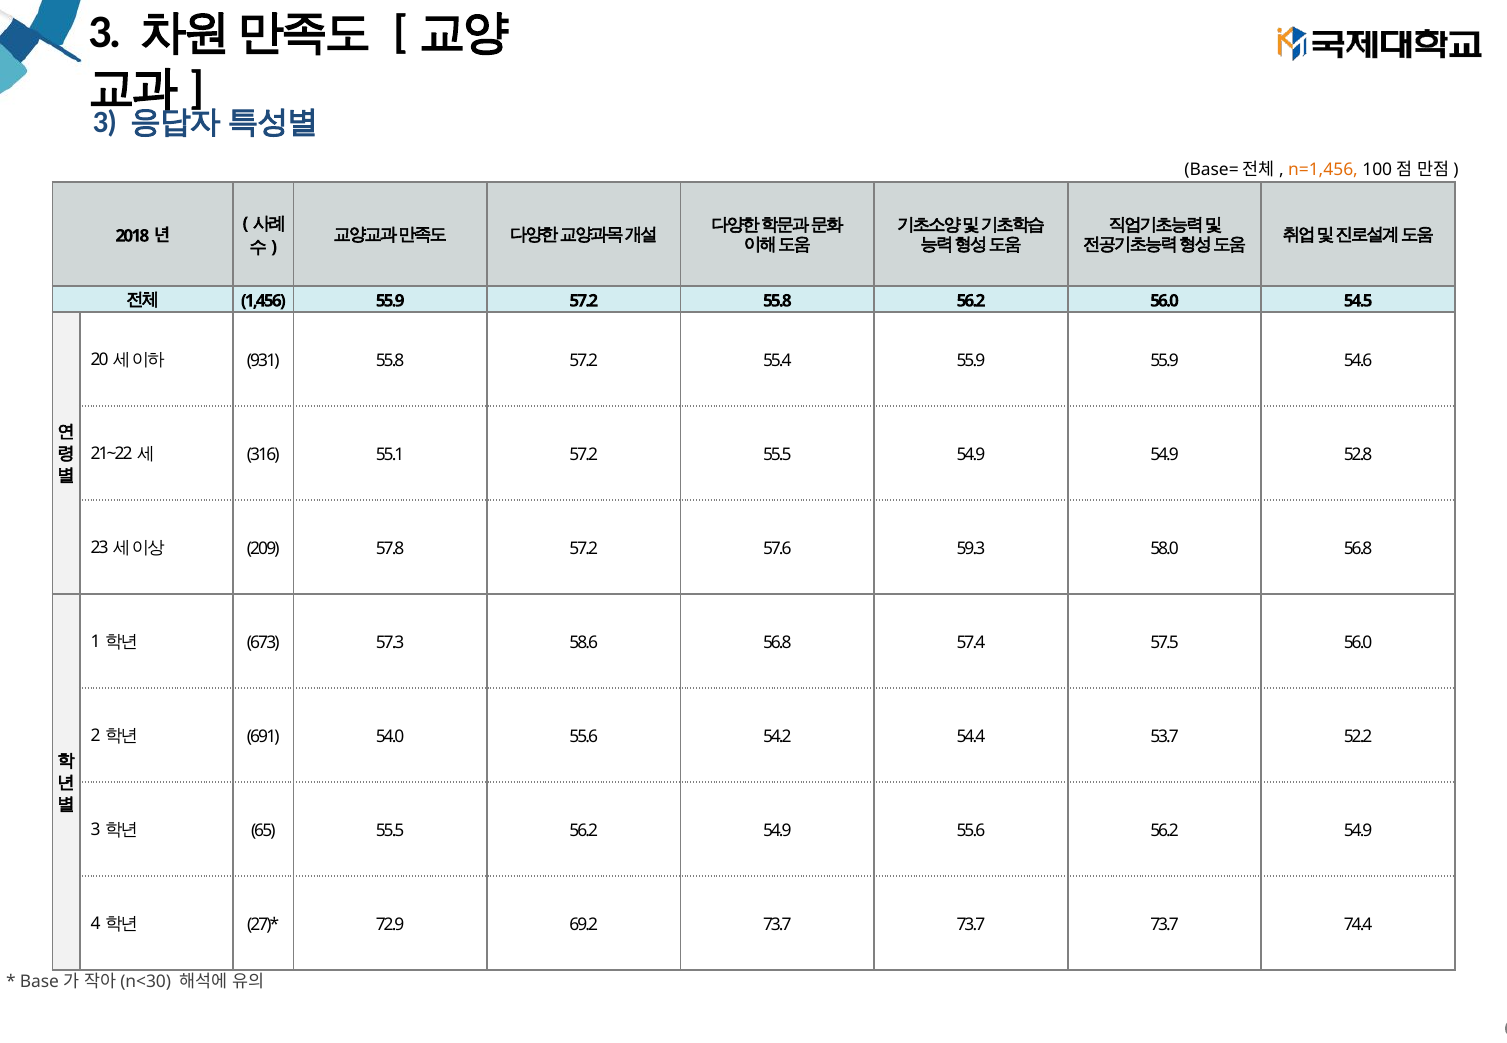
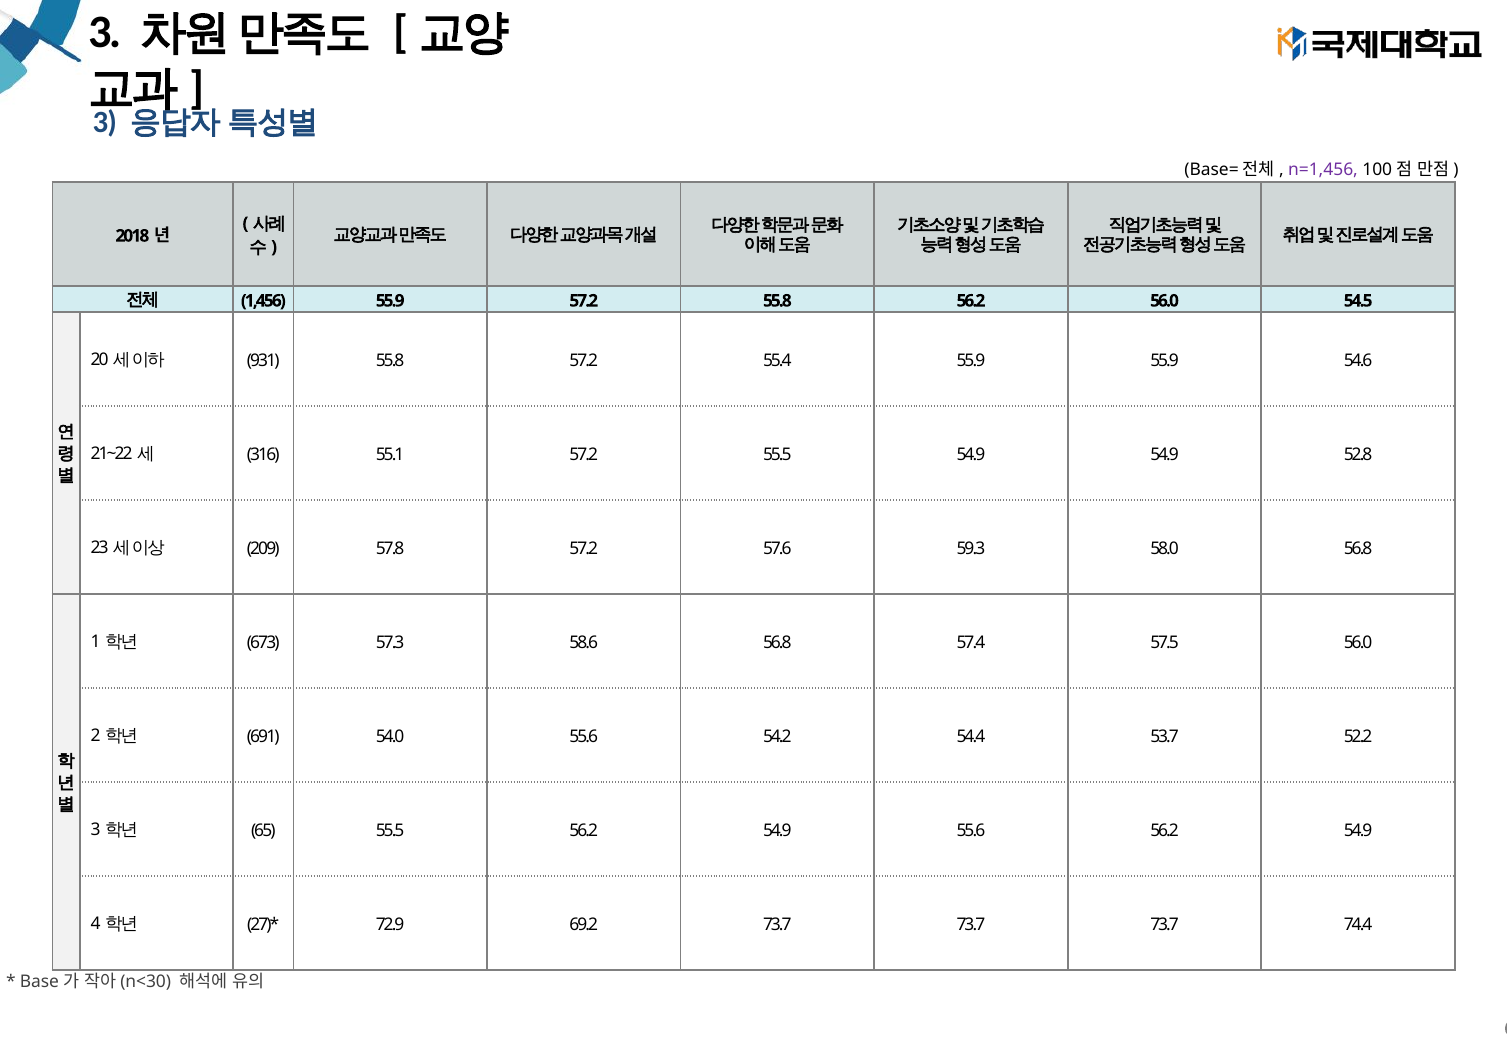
n=1,456 colour: orange -> purple
